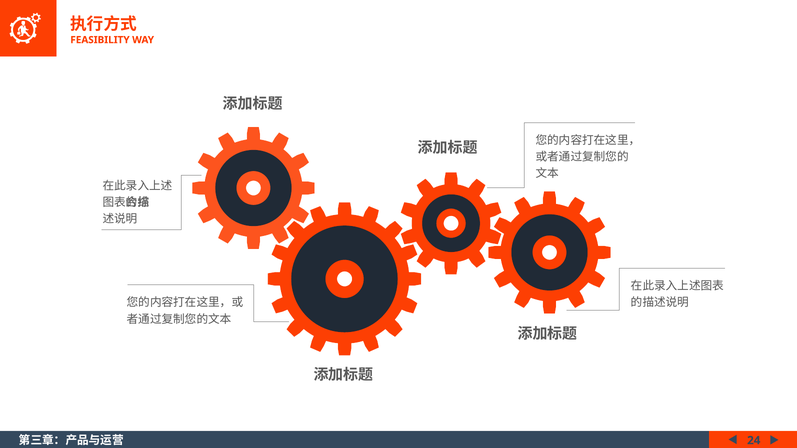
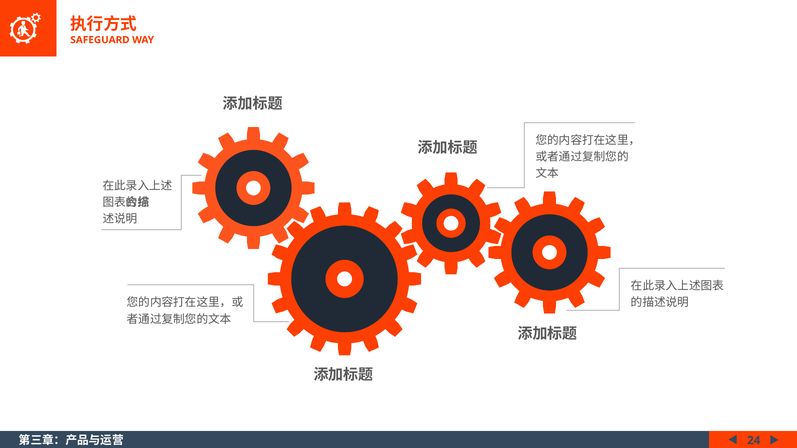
FEASIBILITY: FEASIBILITY -> SAFEGUARD
